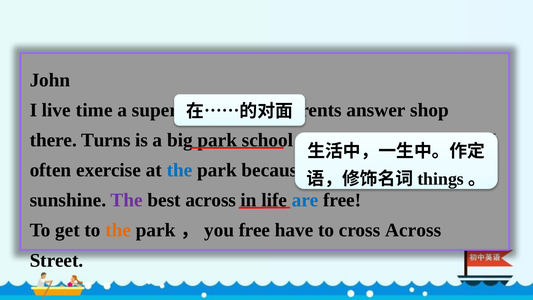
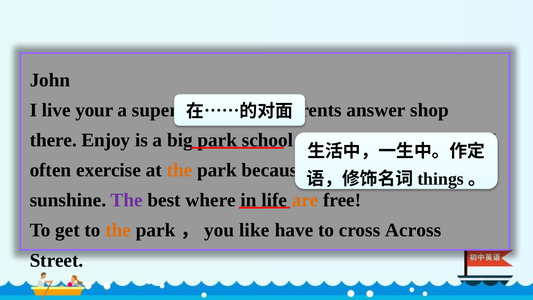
time: time -> your
Turns: Turns -> Enjoy
the at (180, 170) colour: blue -> orange
best across: across -> where
are colour: blue -> orange
park，you free: free -> like
